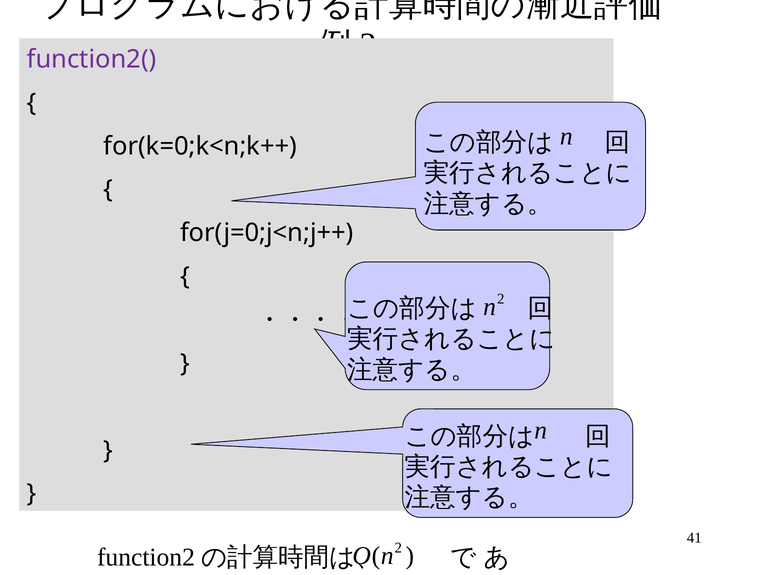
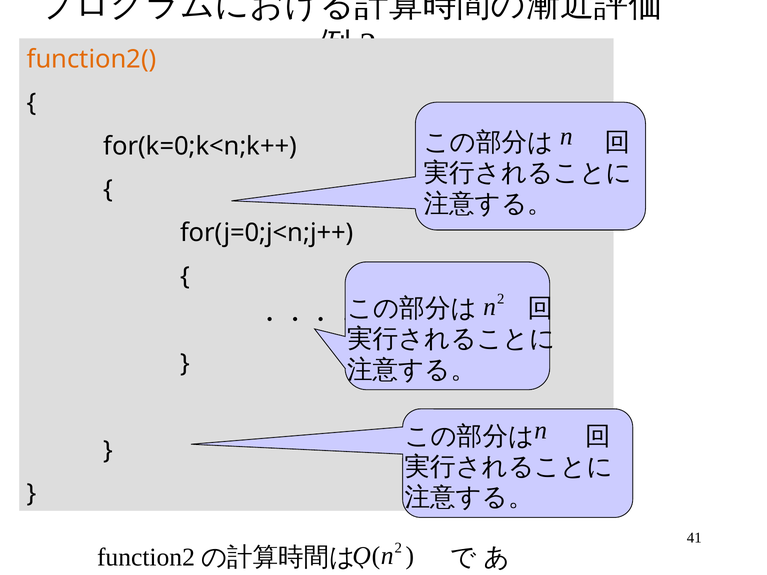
function2( colour: purple -> orange
